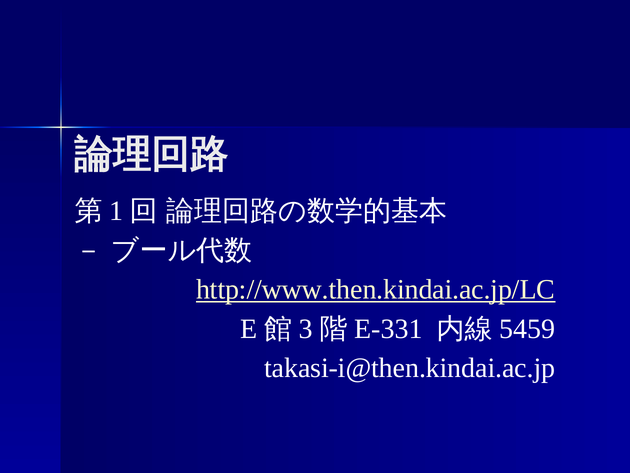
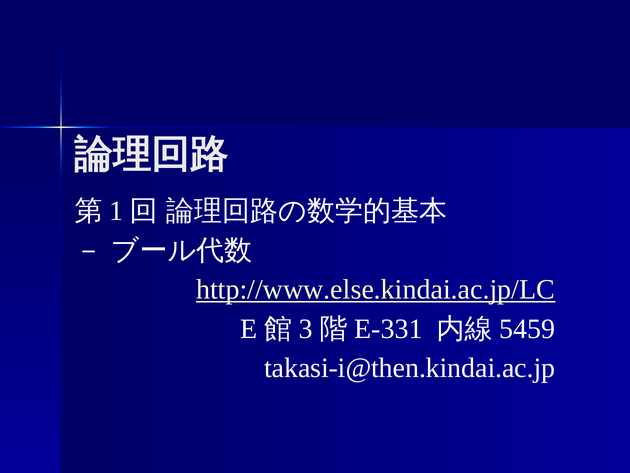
http://www.then.kindai.ac.jp/LC: http://www.then.kindai.ac.jp/LC -> http://www.else.kindai.ac.jp/LC
